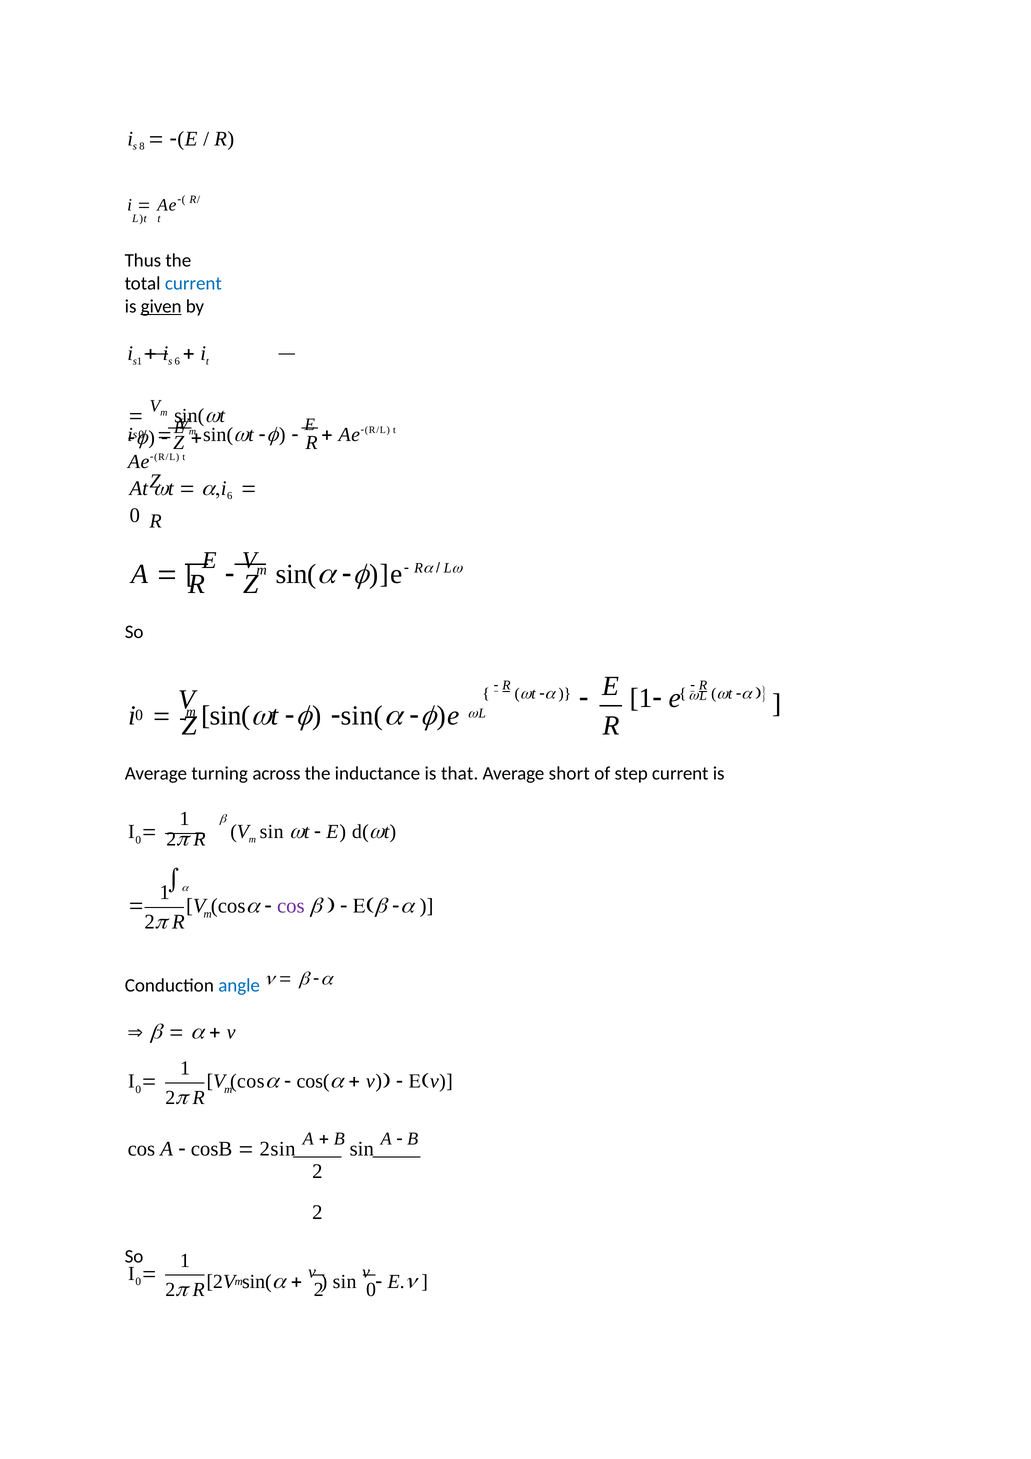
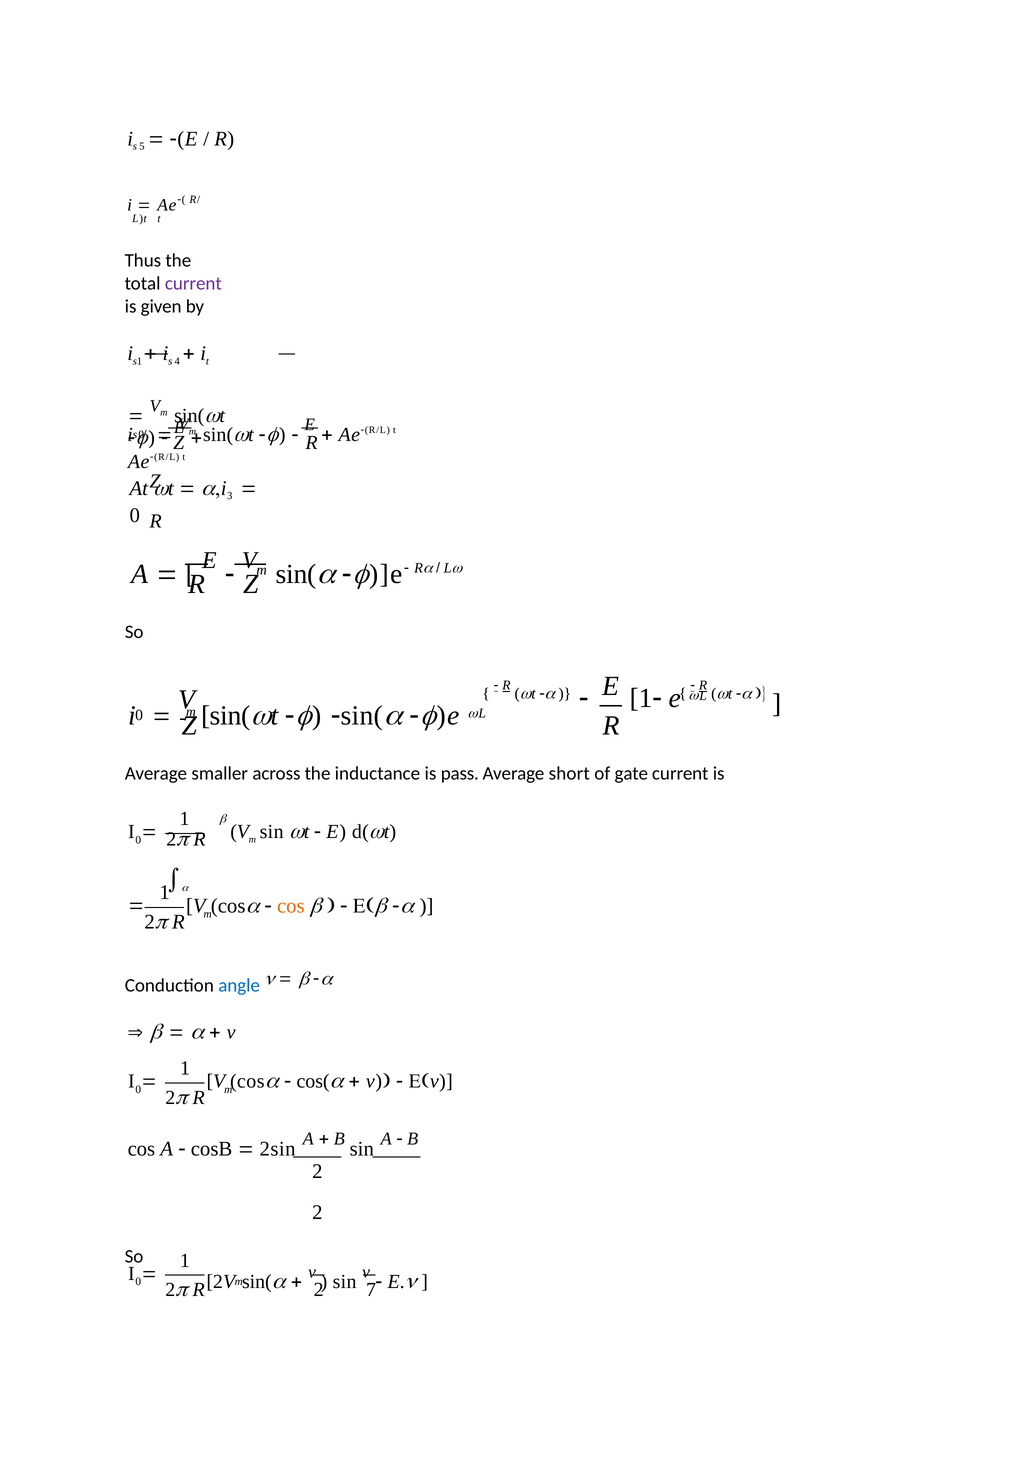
8: 8 -> 5
current at (193, 283) colour: blue -> purple
given underline: present -> none
6 at (177, 361): 6 -> 4
6 at (230, 496): 6 -> 3
turning: turning -> smaller
that: that -> pass
step: step -> gate
cos at (291, 906) colour: purple -> orange
2 0: 0 -> 7
